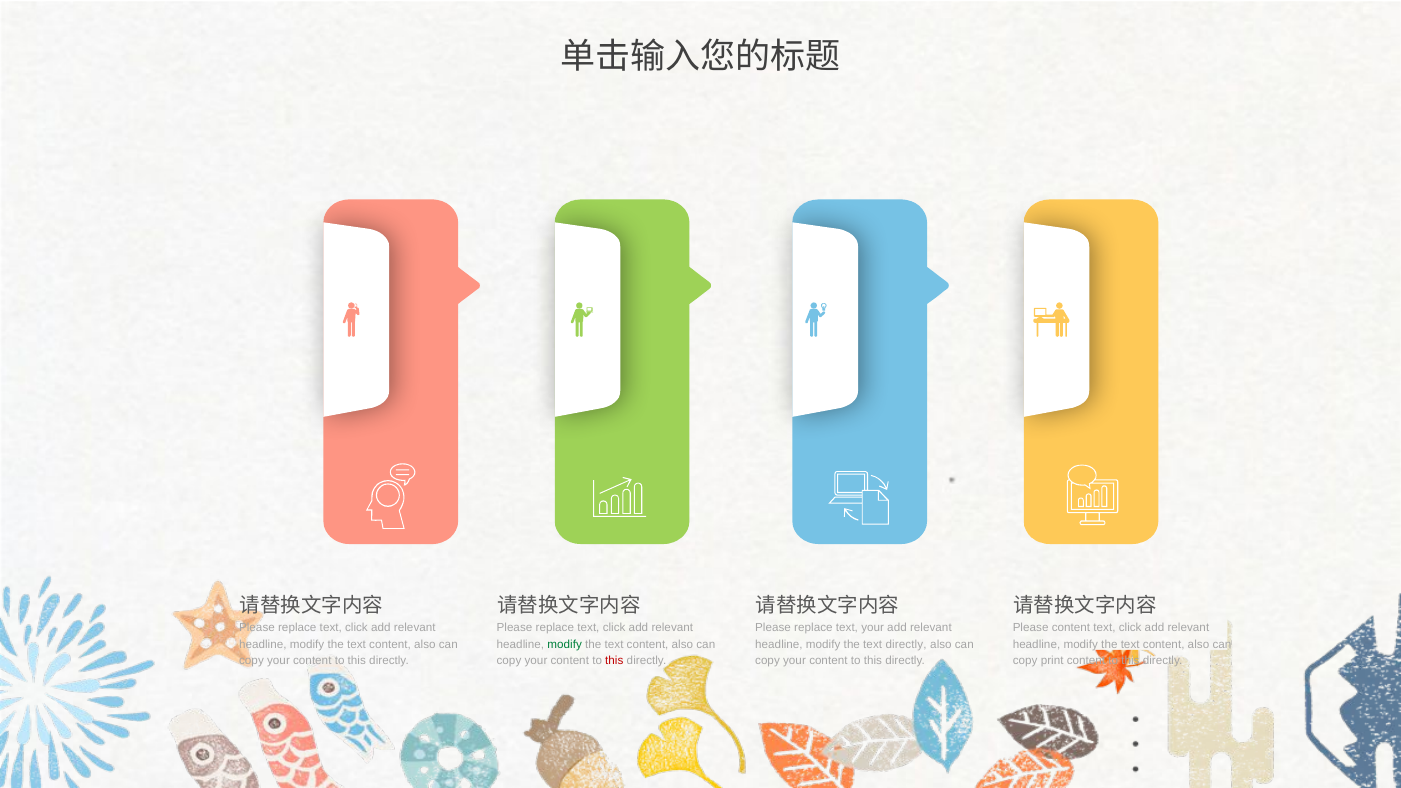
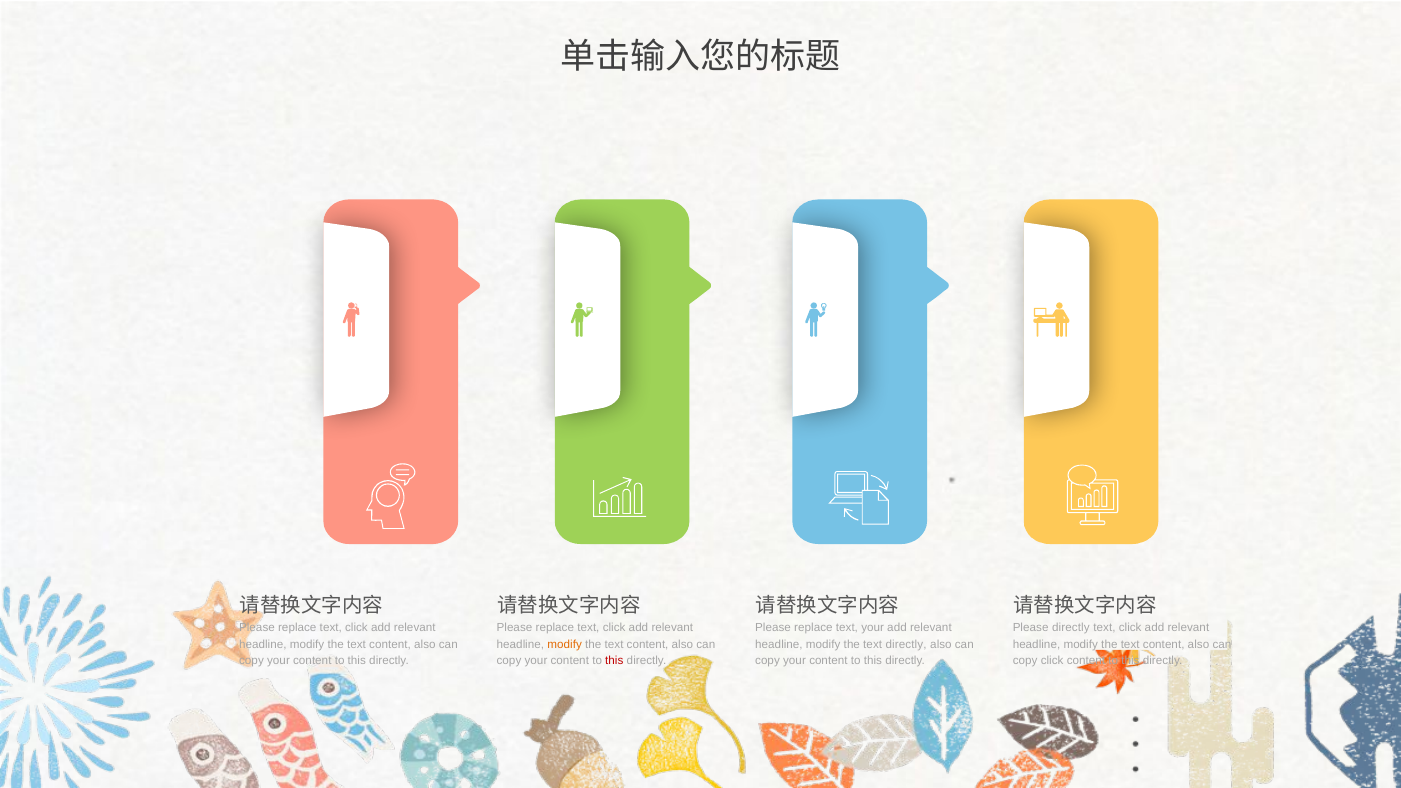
Please content: content -> directly
modify at (565, 644) colour: green -> orange
copy print: print -> click
